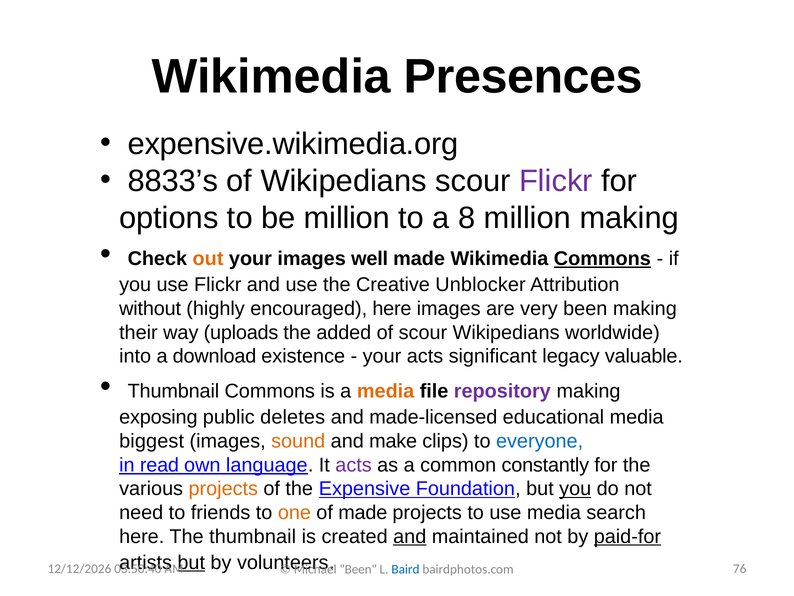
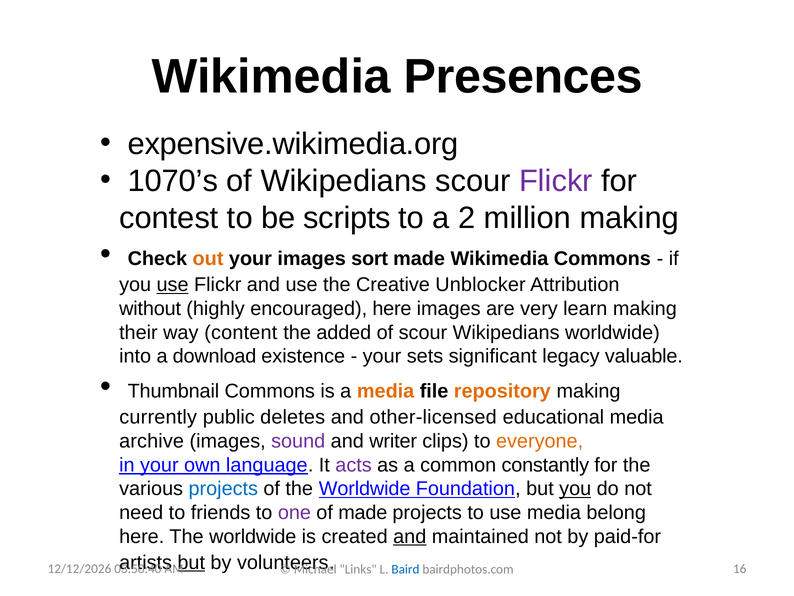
8833’s: 8833’s -> 1070’s
options: options -> contest
be million: million -> scripts
8: 8 -> 2
well: well -> sort
Commons at (602, 259) underline: present -> none
use at (173, 285) underline: none -> present
very been: been -> learn
uploads: uploads -> content
your acts: acts -> sets
repository colour: purple -> orange
exposing: exposing -> currently
made-licensed: made-licensed -> other-licensed
biggest: biggest -> archive
sound colour: orange -> purple
make: make -> writer
everyone colour: blue -> orange
in read: read -> your
projects at (223, 488) colour: orange -> blue
of the Expensive: Expensive -> Worldwide
one colour: orange -> purple
search: search -> belong
here The thumbnail: thumbnail -> worldwide
paid-for underline: present -> none
76: 76 -> 16
Been at (358, 569): Been -> Links
